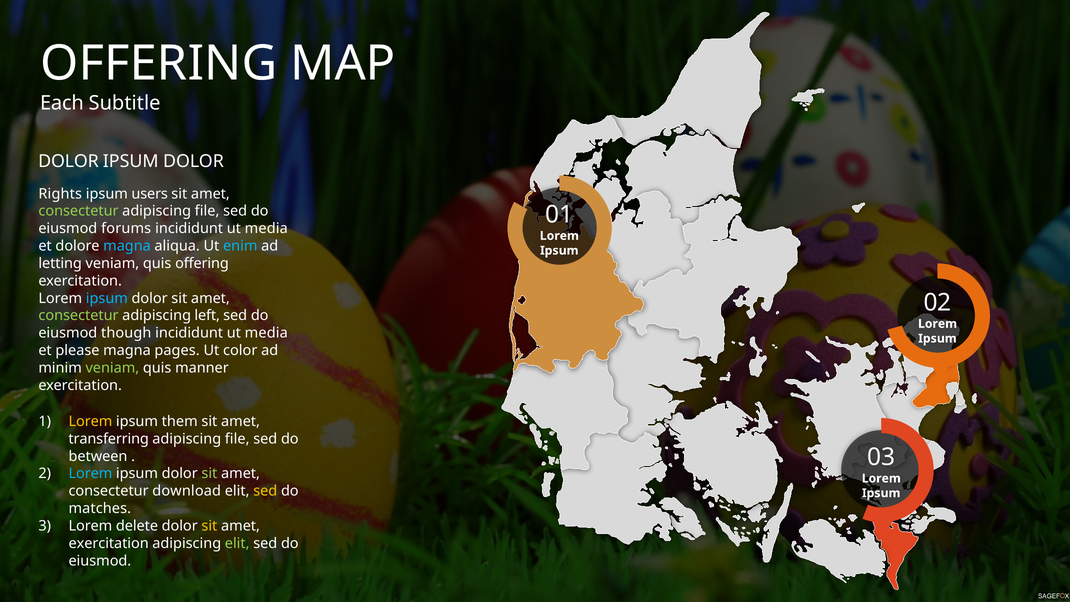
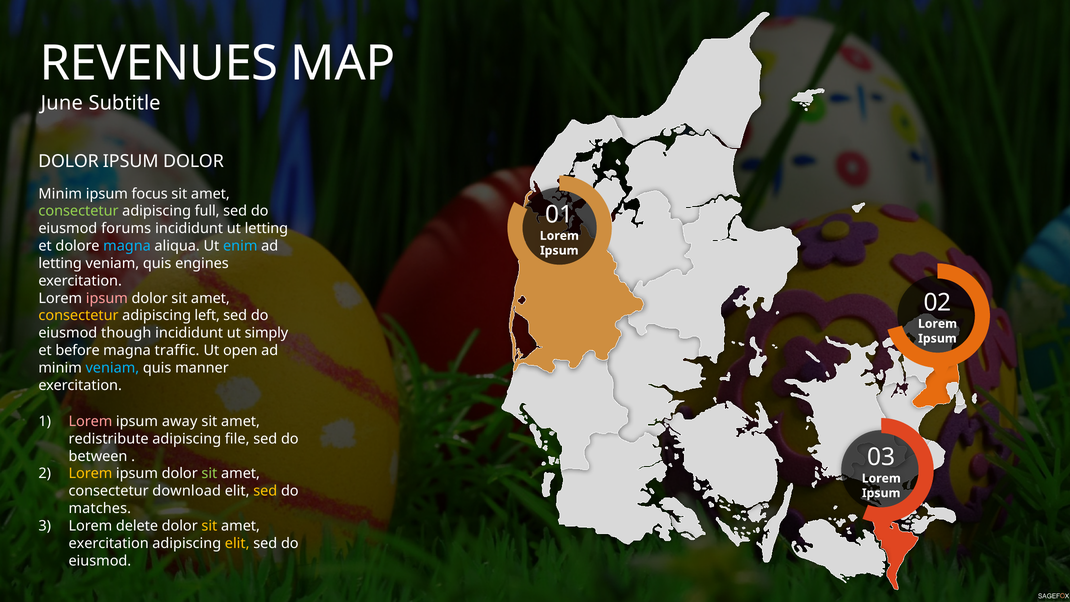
OFFERING at (159, 63): OFFERING -> REVENUES
Each: Each -> June
Rights at (60, 194): Rights -> Minim
users: users -> focus
file at (207, 211): file -> full
media at (266, 229): media -> letting
quis offering: offering -> engines
ipsum at (107, 298) colour: light blue -> pink
consectetur at (79, 316) colour: light green -> yellow
media at (266, 333): media -> simply
please: please -> before
pages: pages -> traffic
color: color -> open
veniam at (112, 368) colour: light green -> light blue
Lorem at (90, 421) colour: yellow -> pink
them: them -> away
transferring: transferring -> redistribute
Lorem at (90, 474) colour: light blue -> yellow
elit at (237, 543) colour: light green -> yellow
